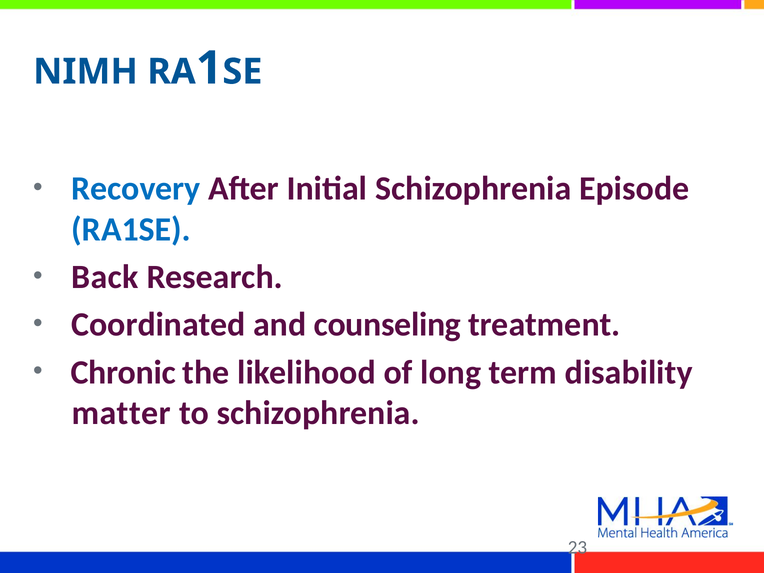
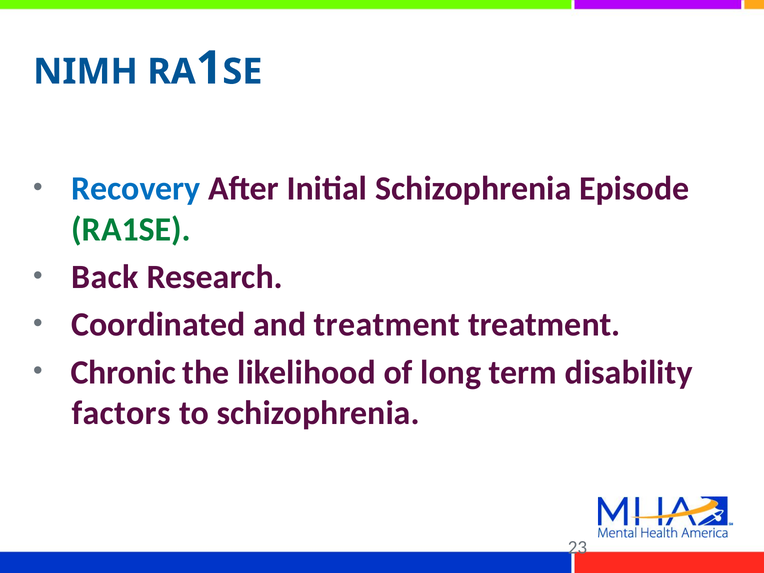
RA1SE colour: blue -> green
and counseling: counseling -> treatment
matter: matter -> factors
